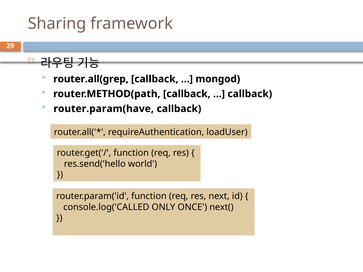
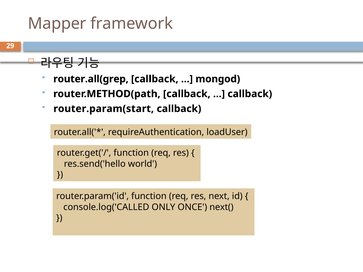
Sharing: Sharing -> Mapper
router.param(have: router.param(have -> router.param(start
